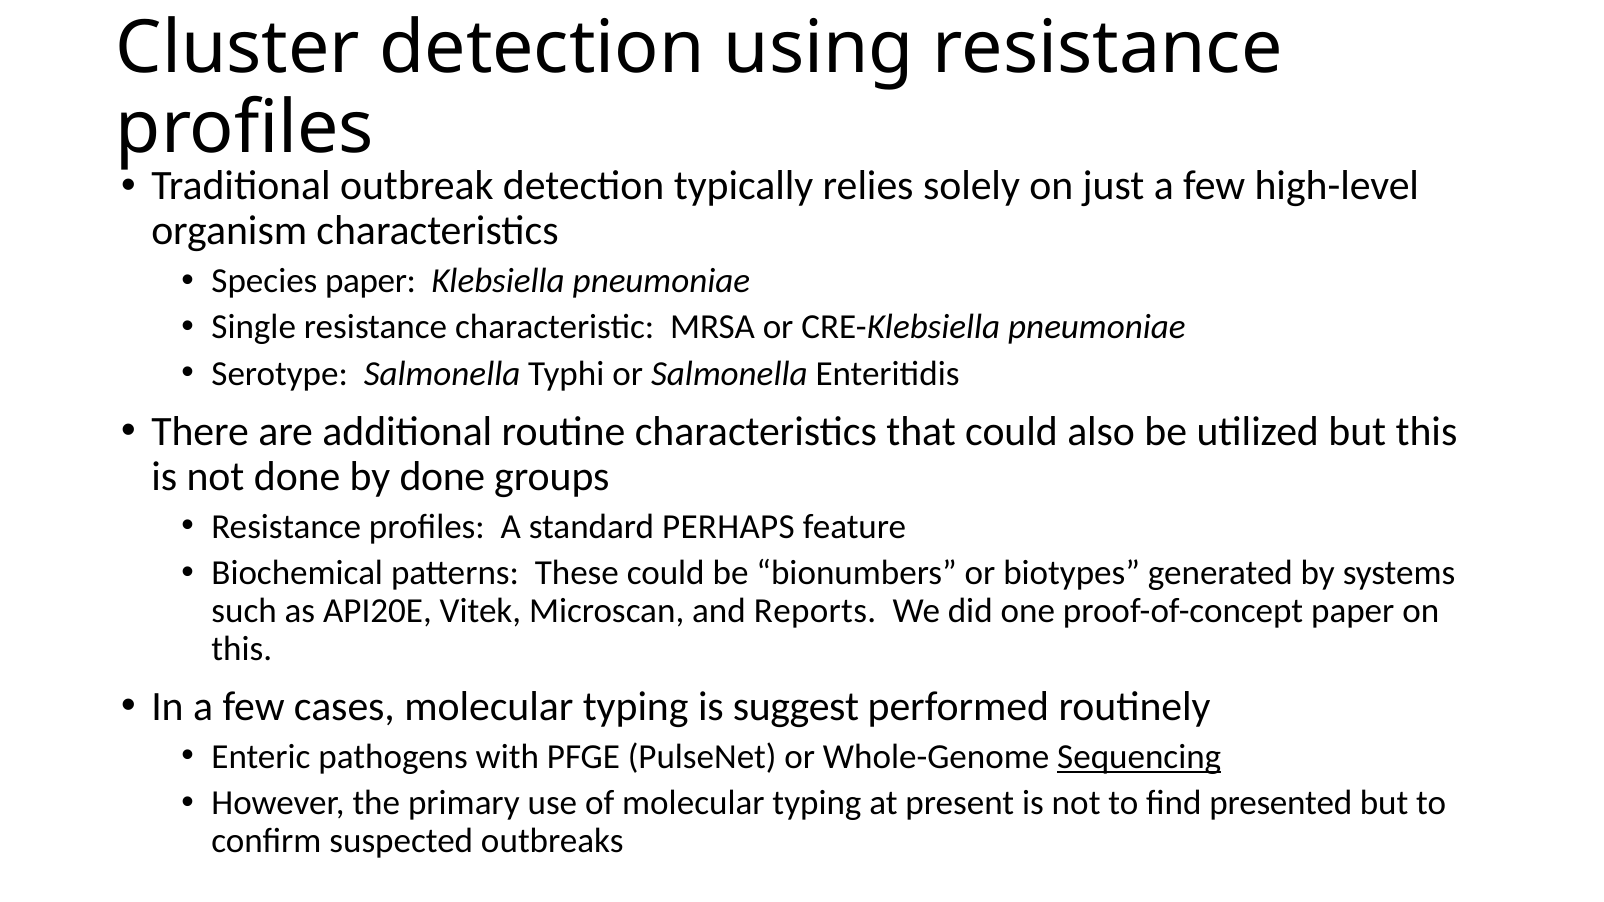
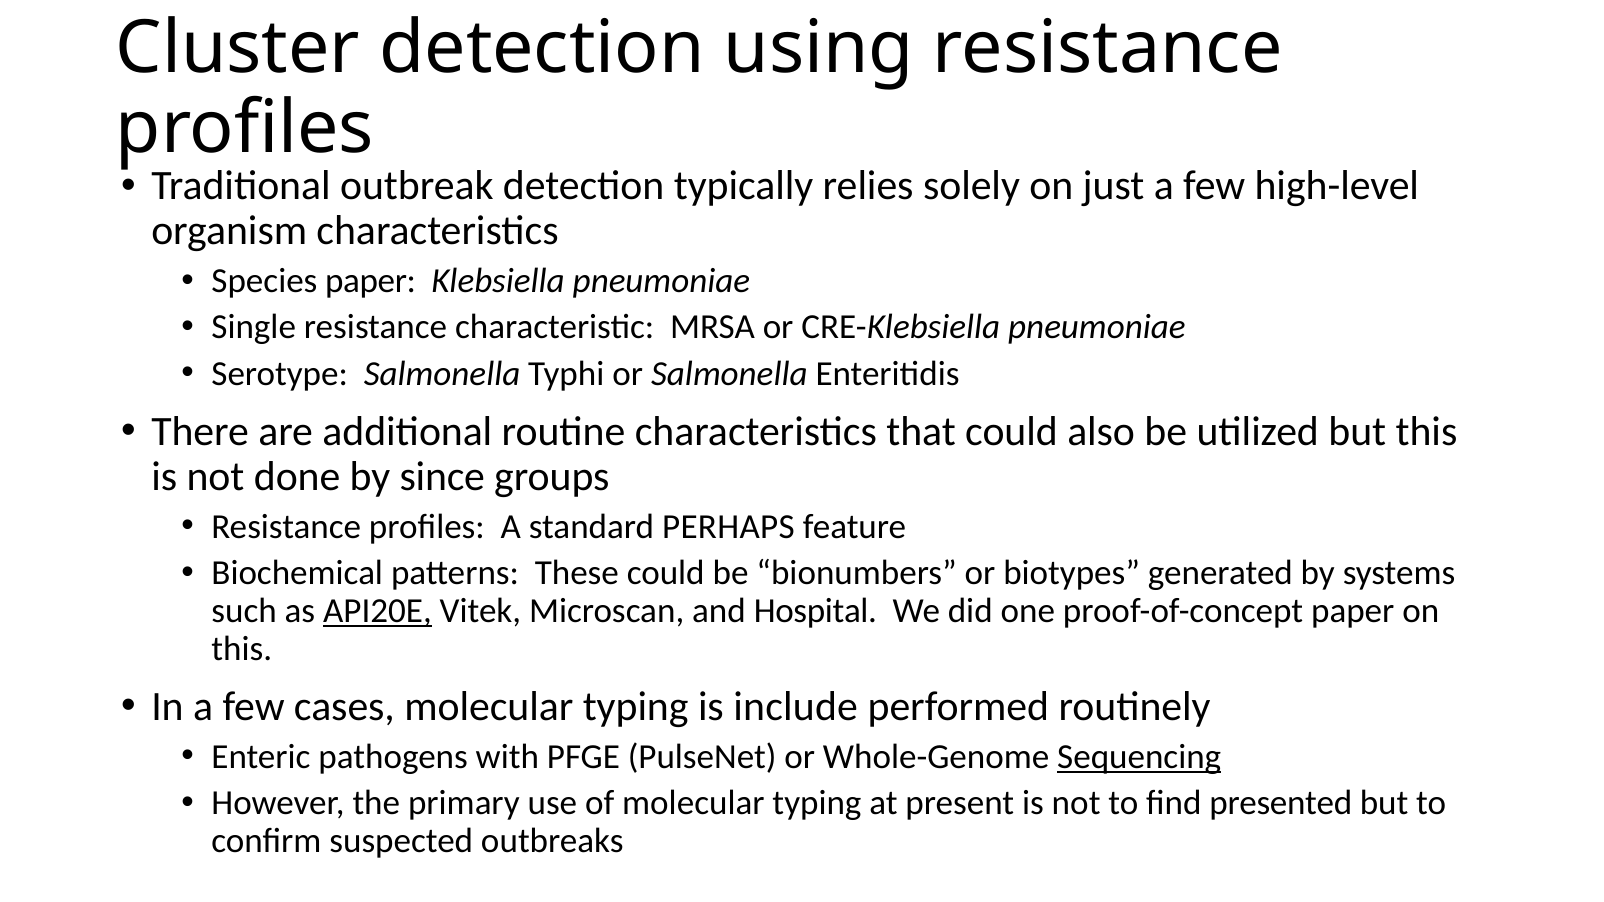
by done: done -> since
API20E underline: none -> present
Reports: Reports -> Hospital
suggest: suggest -> include
